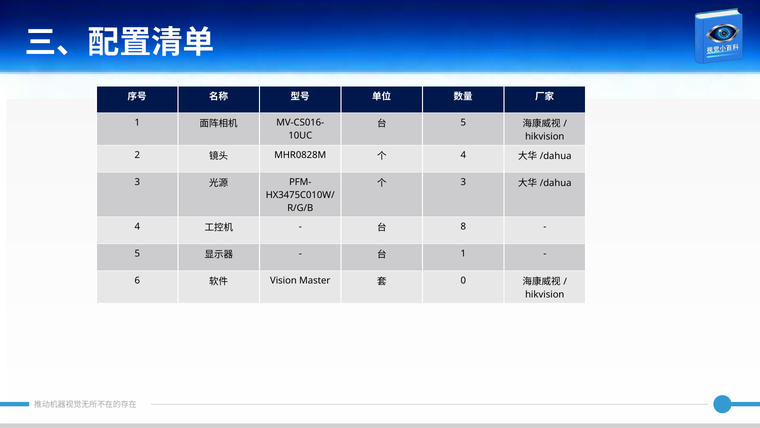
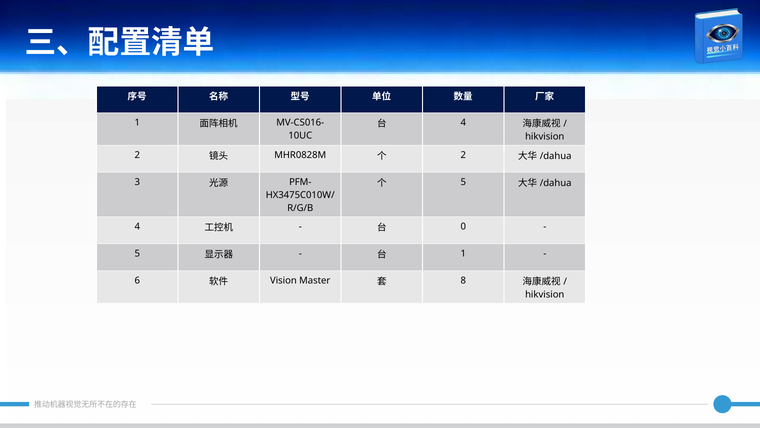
5 at (463, 123): 5 -> 4
4 at (463, 155): 4 -> 2
3 at (463, 182): 3 -> 5
8: 8 -> 0
0: 0 -> 8
